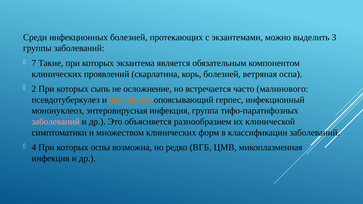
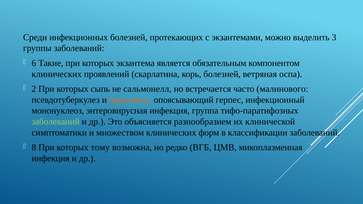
7: 7 -> 6
осложнение: осложнение -> сальмонелл
заболеваний at (56, 122) colour: pink -> light green
4: 4 -> 8
оспы: оспы -> тому
